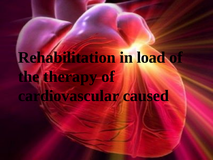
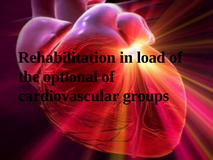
therapy: therapy -> optional
caused: caused -> groups
